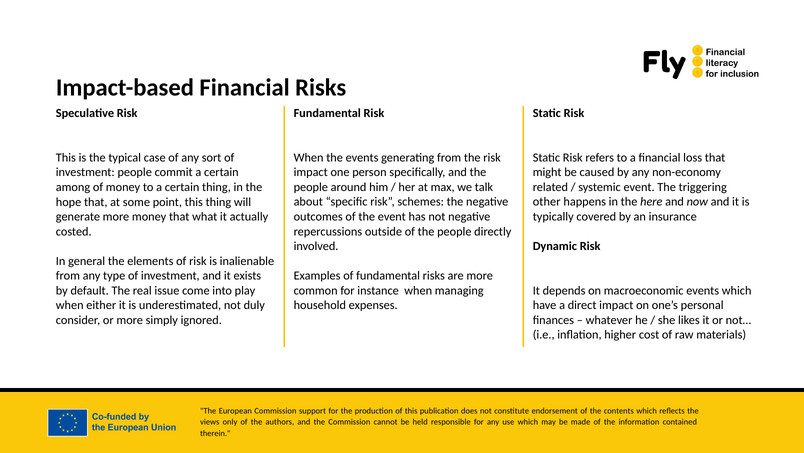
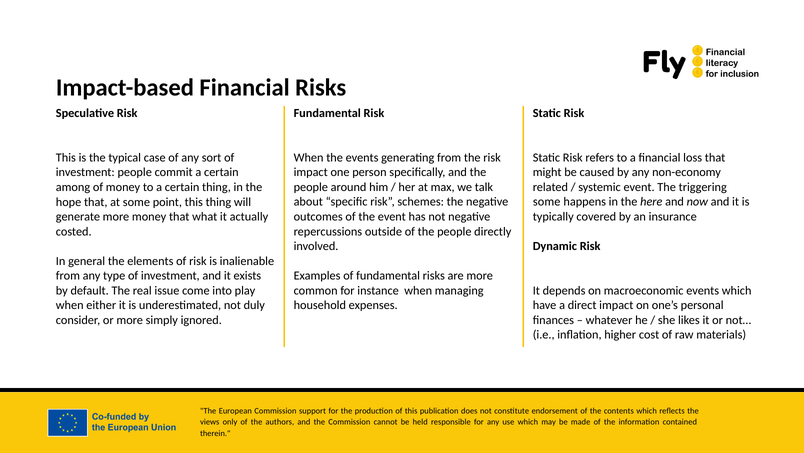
other at (547, 202): other -> some
